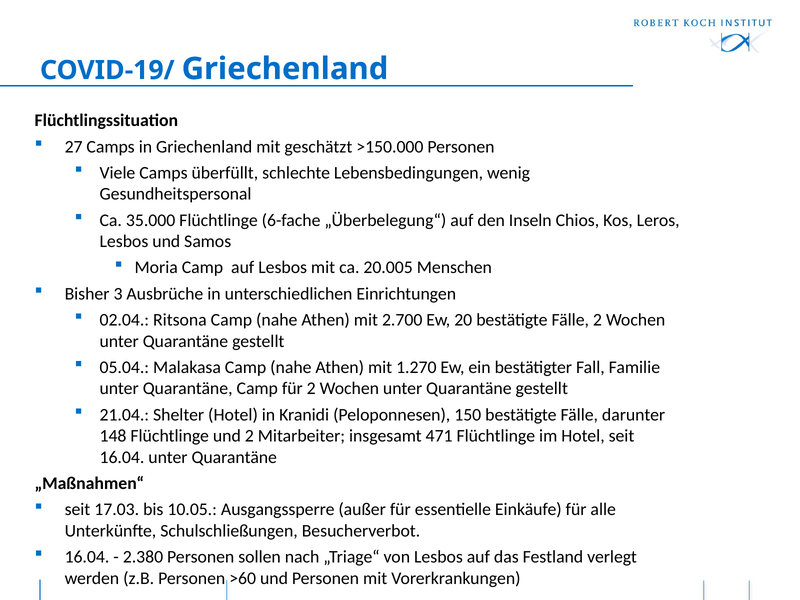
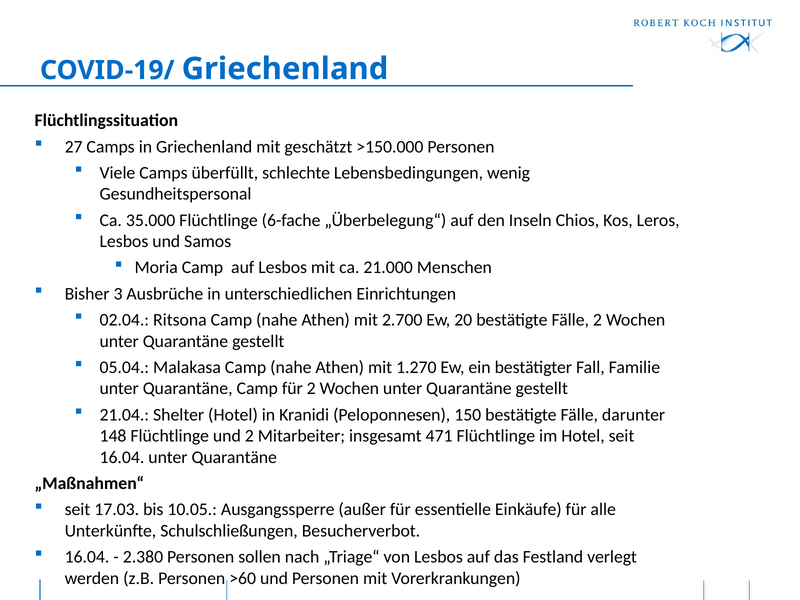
20.005: 20.005 -> 21.000
